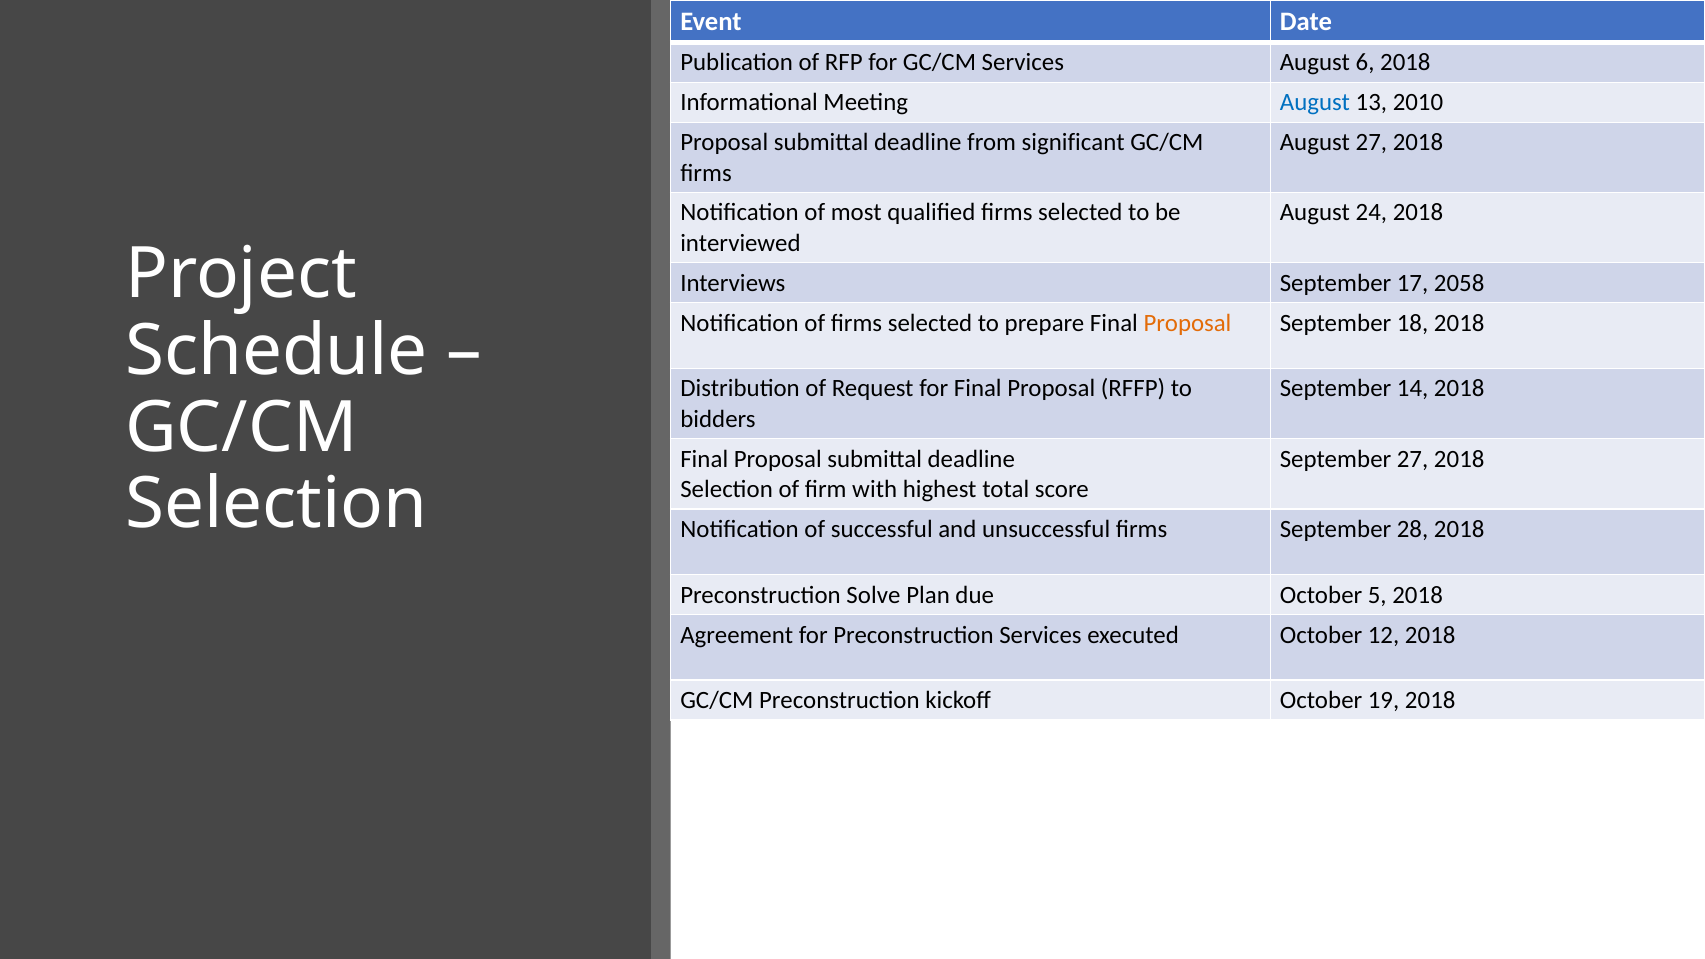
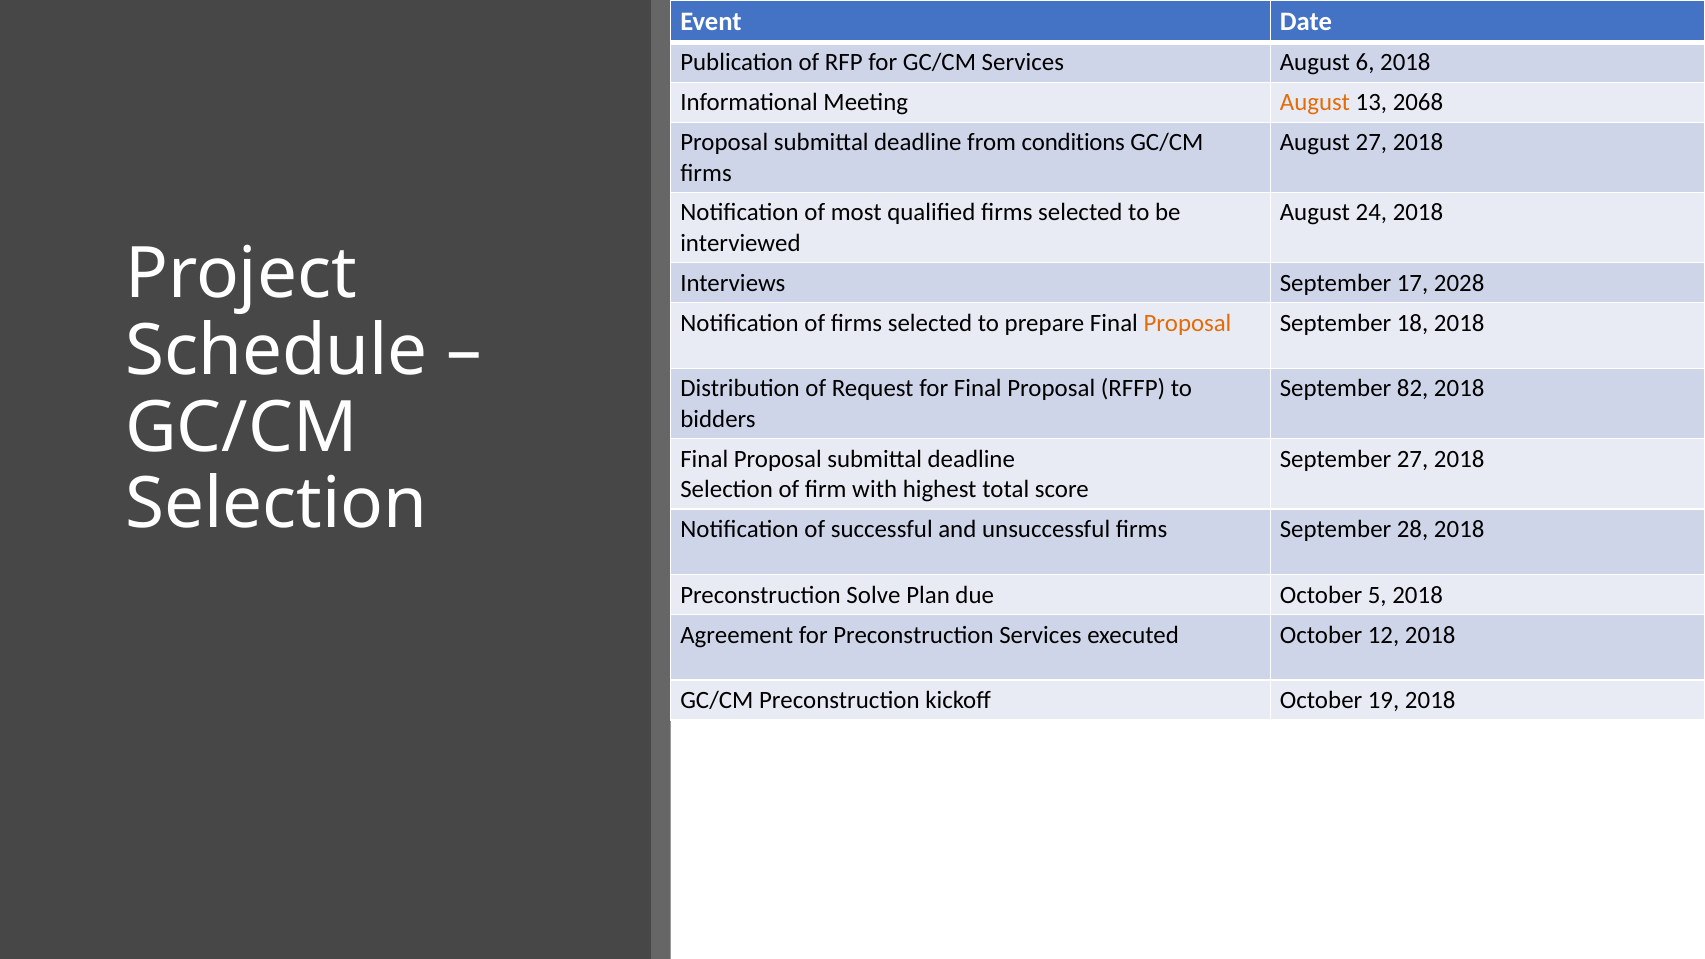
August at (1315, 103) colour: blue -> orange
2010: 2010 -> 2068
significant: significant -> conditions
2058: 2058 -> 2028
14: 14 -> 82
